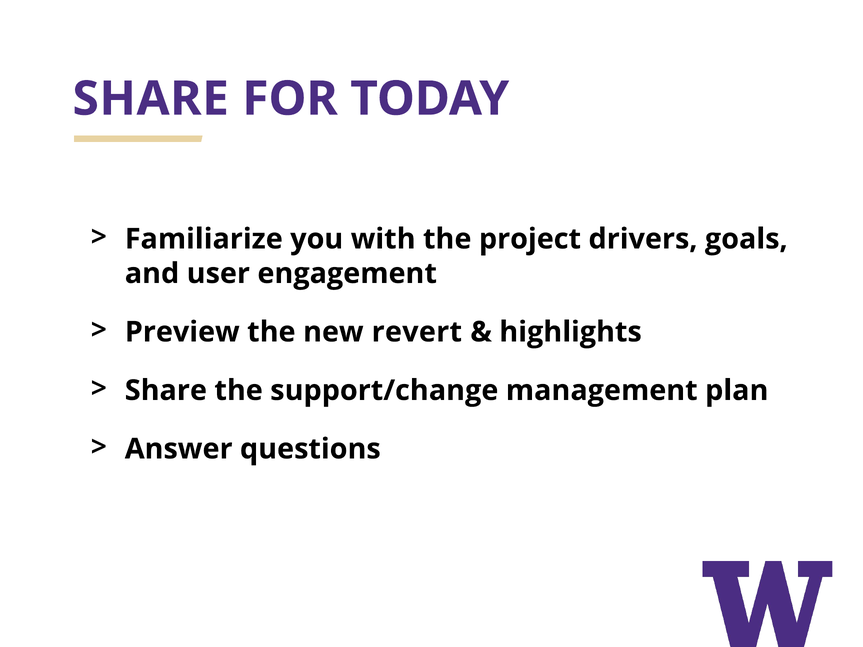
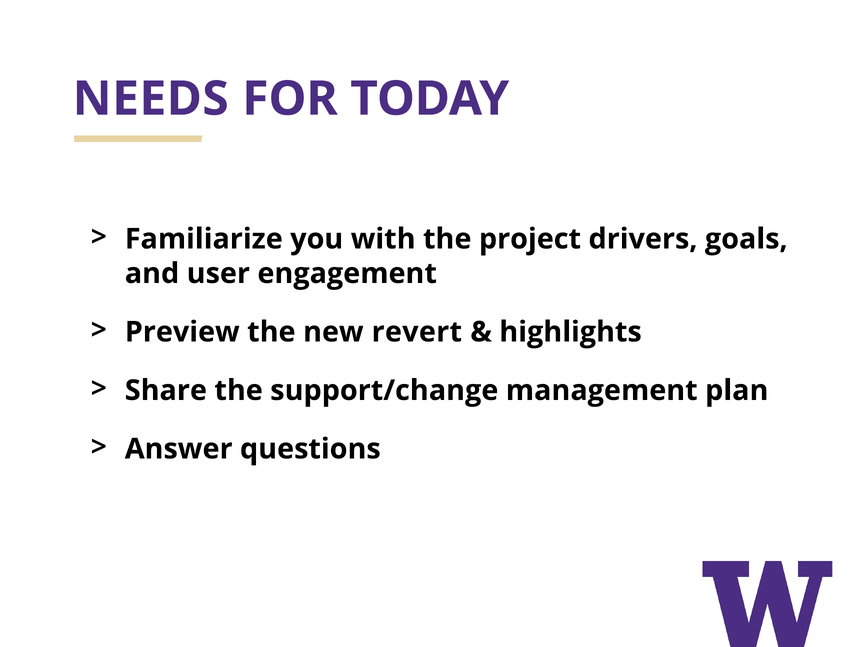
SHARE at (151, 99): SHARE -> NEEDS
